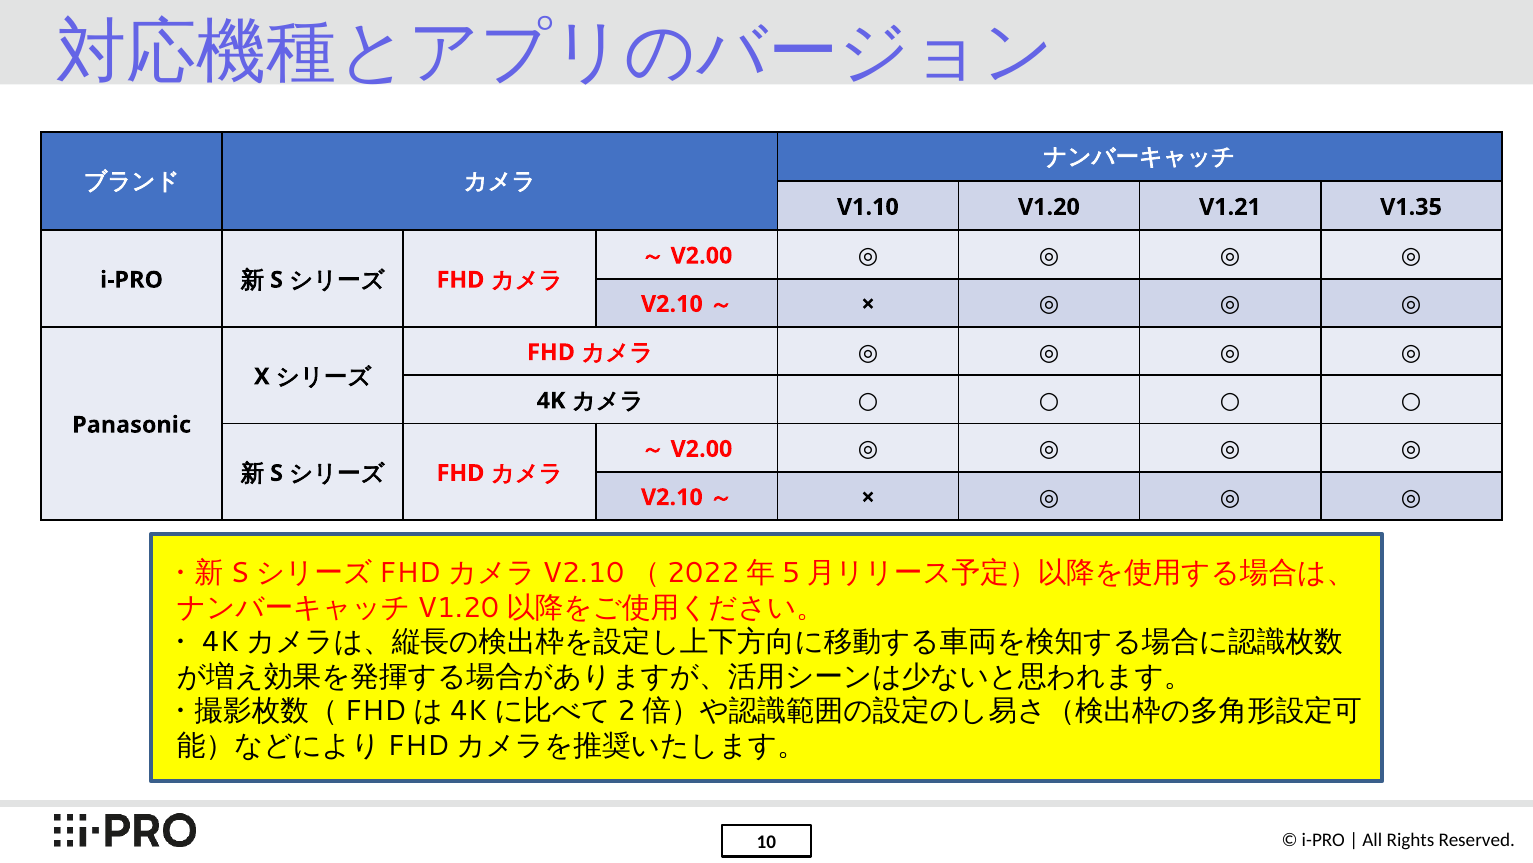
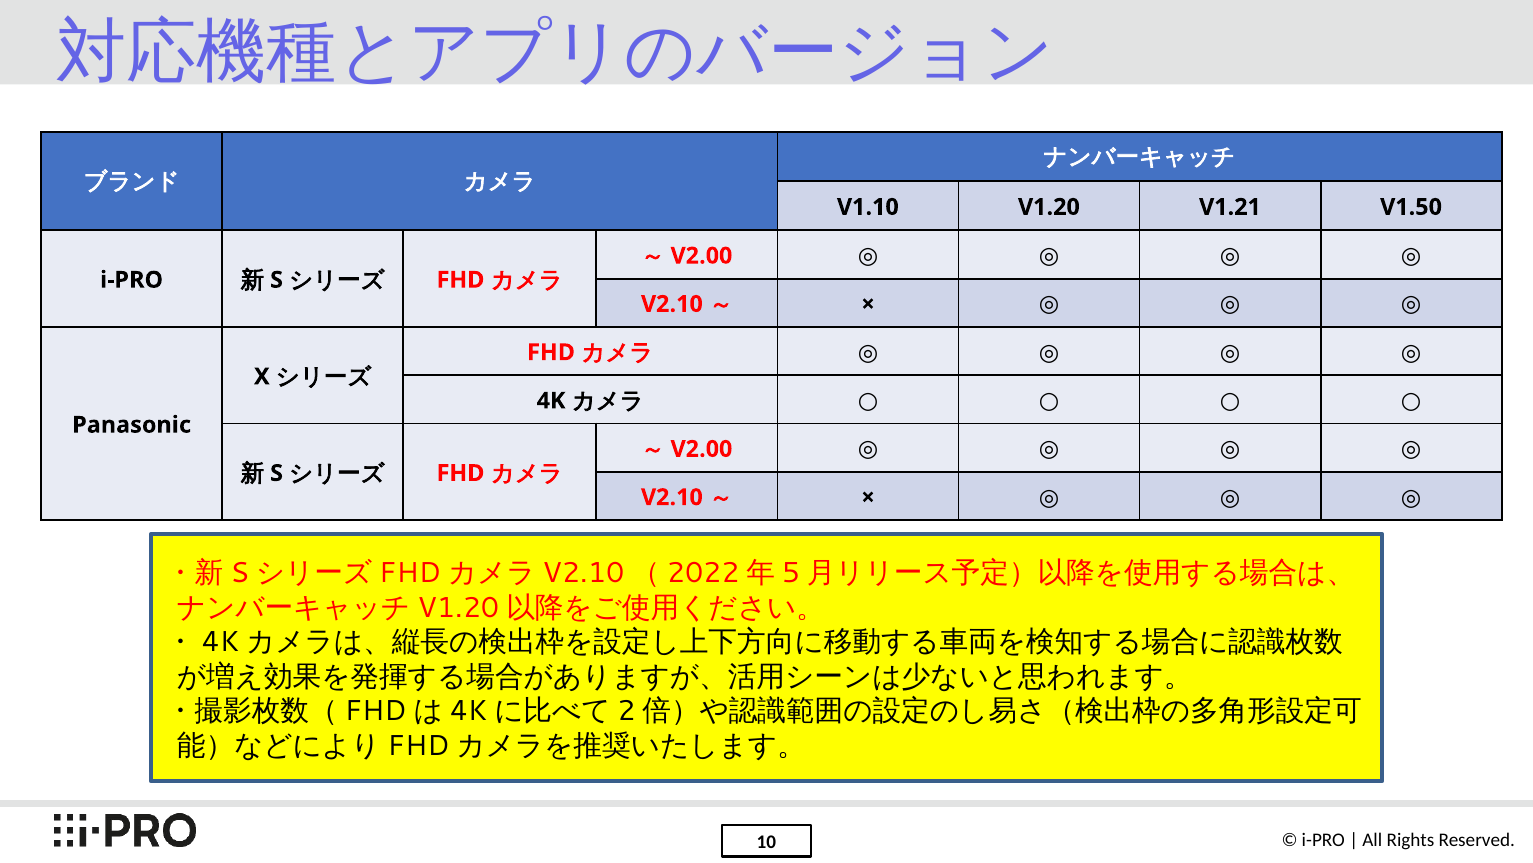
V1.35: V1.35 -> V1.50
